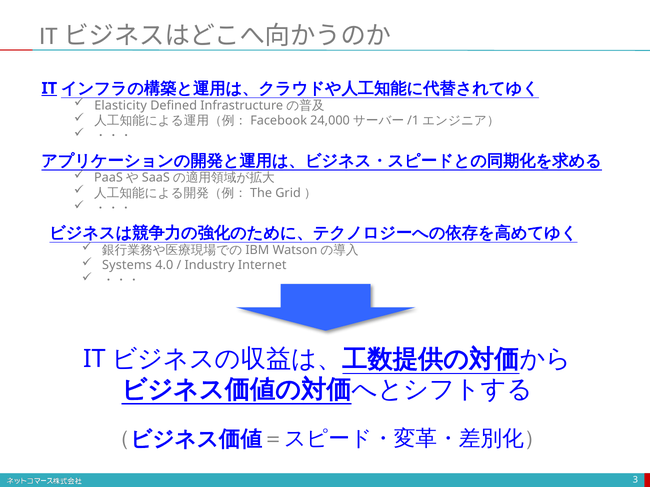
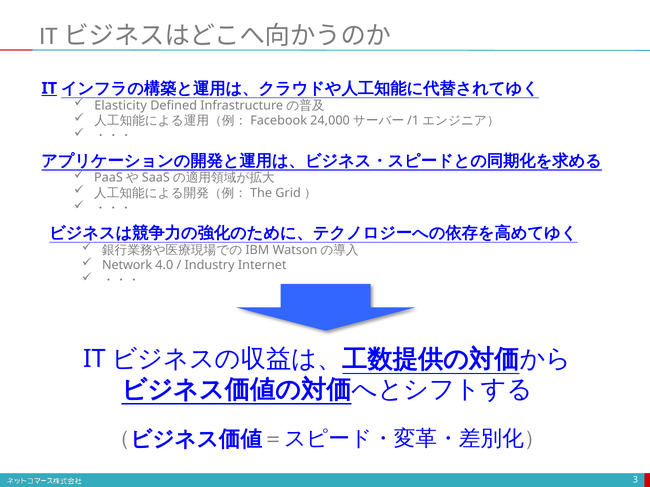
Systems: Systems -> Network
